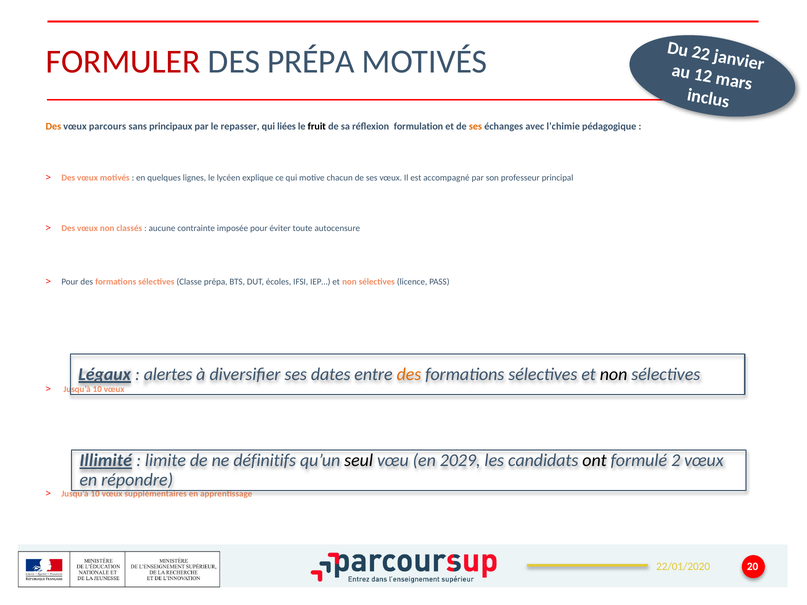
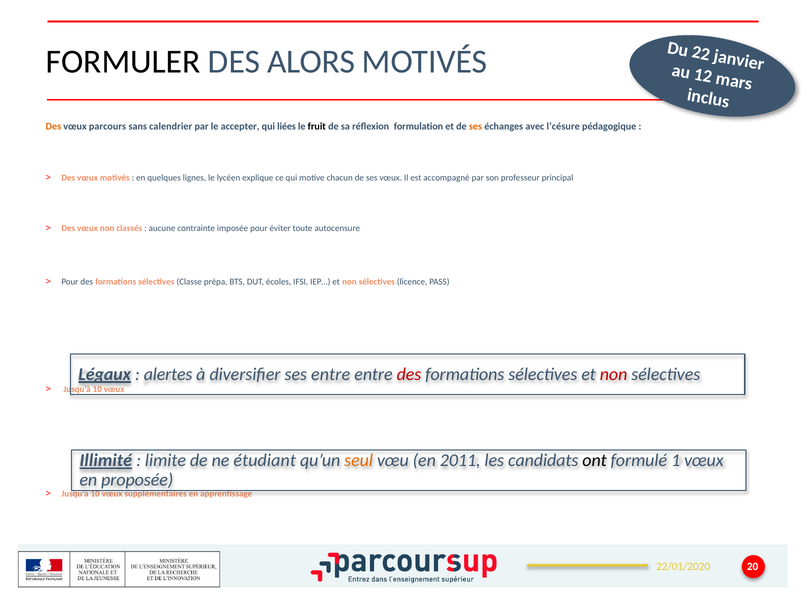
FORMULER colour: red -> black
DES PRÉPA: PRÉPA -> ALORS
principaux: principaux -> calendrier
repasser: repasser -> accepter
l’chimie: l’chimie -> l’césure
ses dates: dates -> entre
des at (409, 374) colour: orange -> red
non at (614, 374) colour: black -> red
définitifs: définitifs -> étudiant
seul colour: black -> orange
2029: 2029 -> 2011
2: 2 -> 1
répondre: répondre -> proposée
